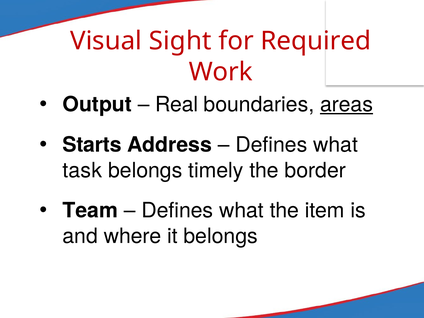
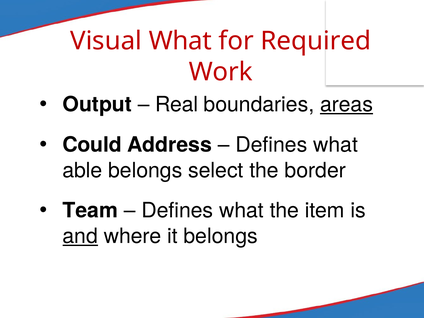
Visual Sight: Sight -> What
Starts: Starts -> Could
task: task -> able
timely: timely -> select
and underline: none -> present
